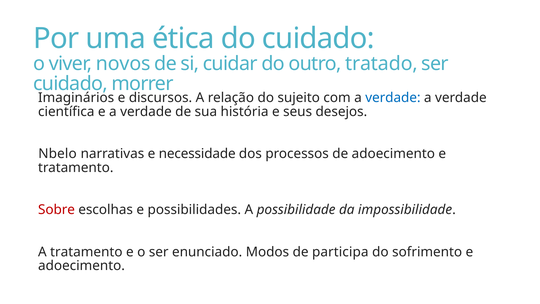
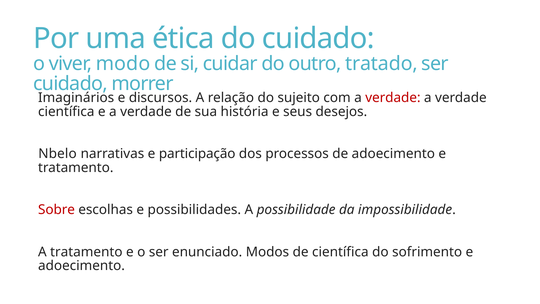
novos: novos -> modo
verdade at (393, 98) colour: blue -> red
necessidade: necessidade -> participação
de participa: participa -> científica
